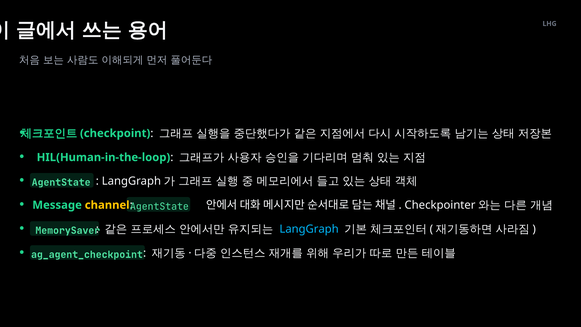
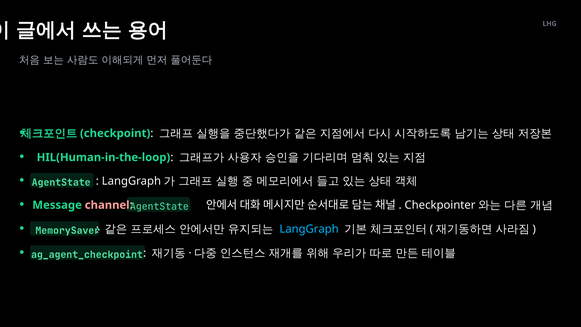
channel colour: yellow -> pink
